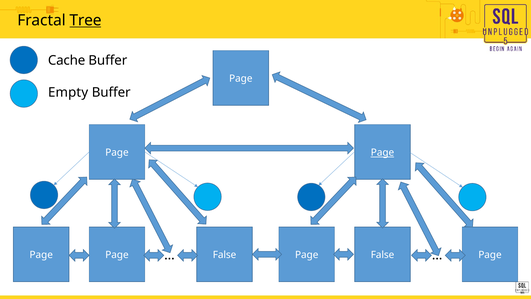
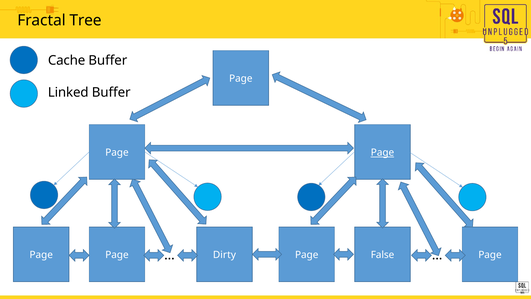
Tree underline: present -> none
Empty: Empty -> Linked
Page Page False: False -> Dirty
